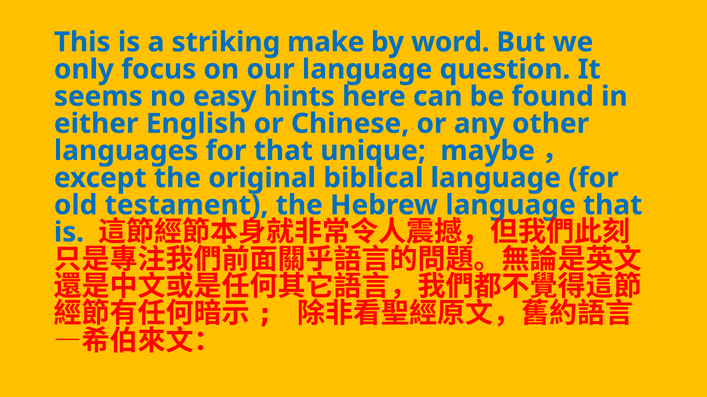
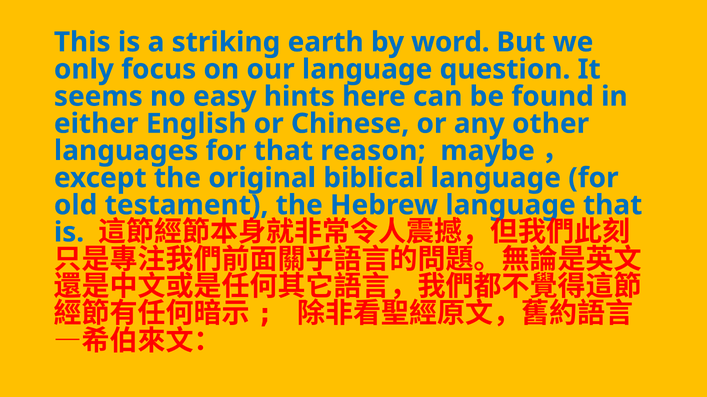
make: make -> earth
unique: unique -> reason
